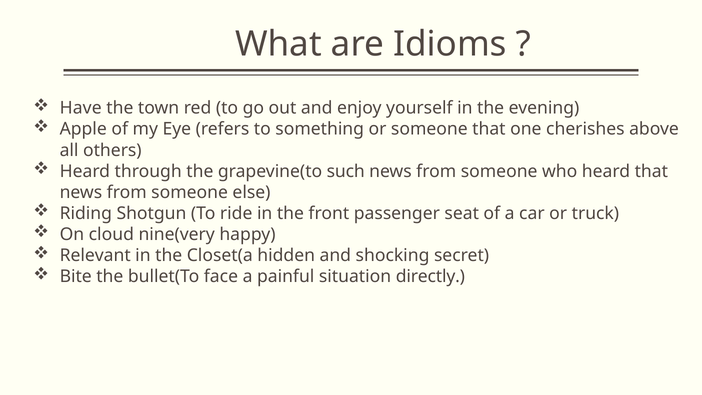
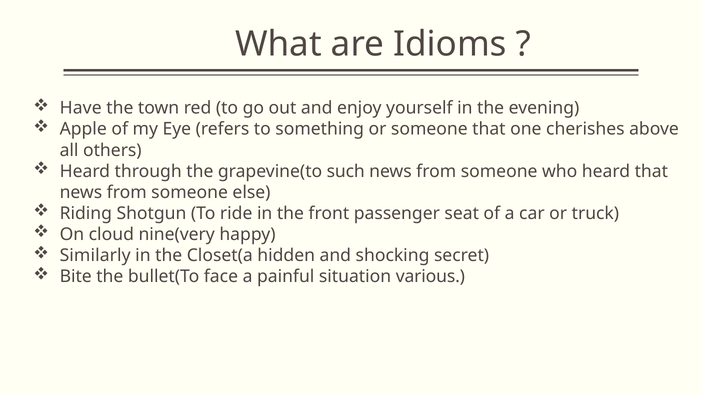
Relevant: Relevant -> Similarly
directly: directly -> various
